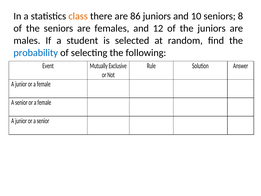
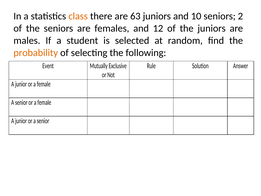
86: 86 -> 63
8: 8 -> 2
probability colour: blue -> orange
